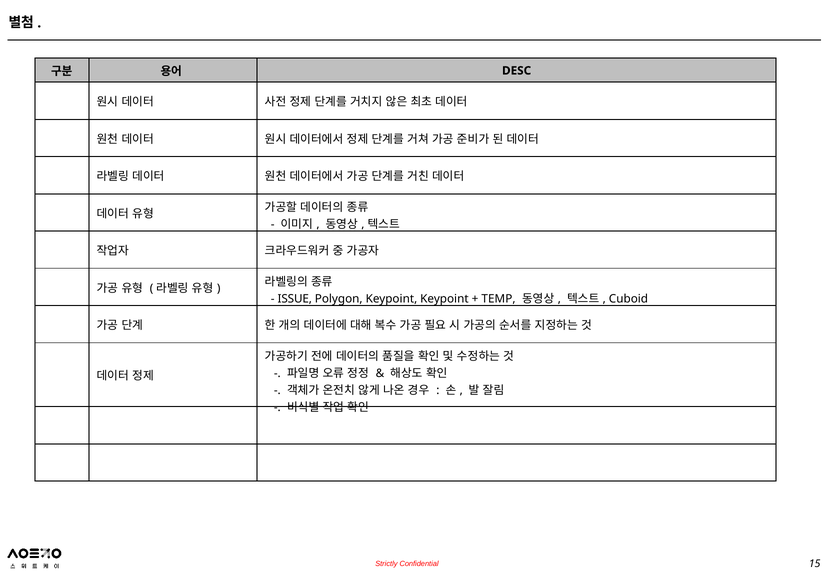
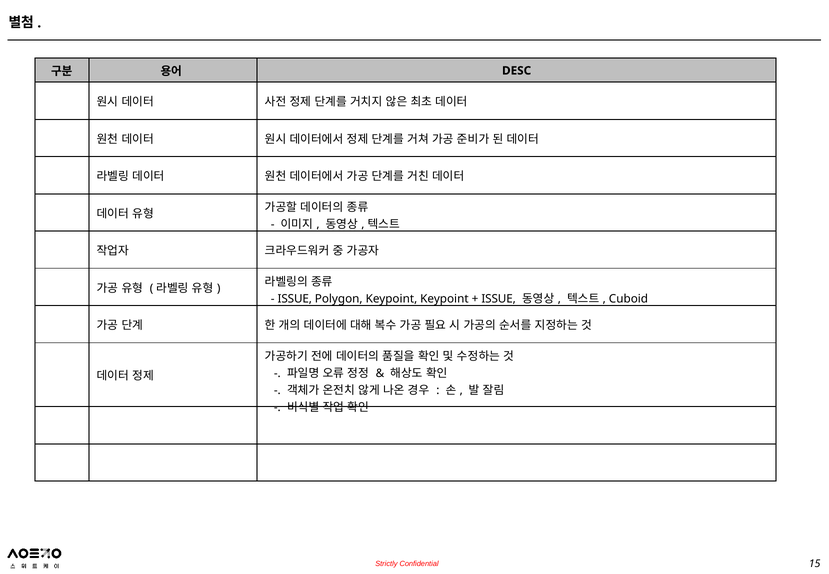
TEMP at (498, 299): TEMP -> ISSUE
